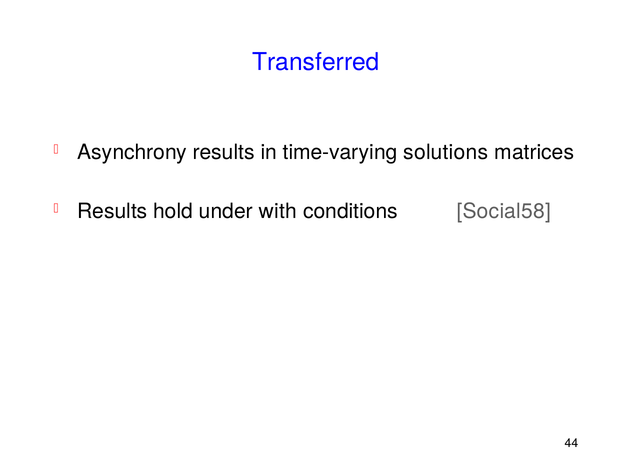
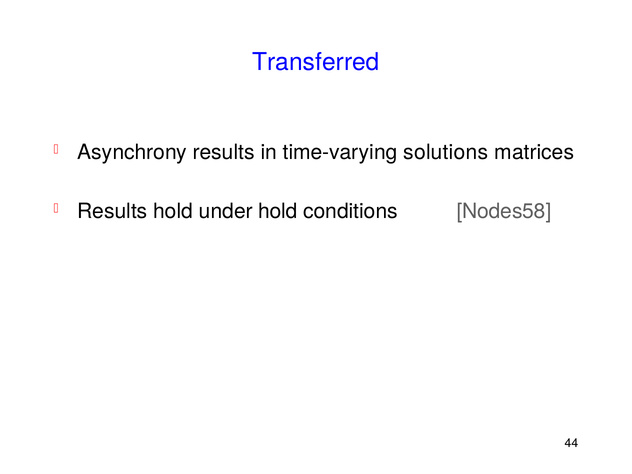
under with: with -> hold
Social58: Social58 -> Nodes58
